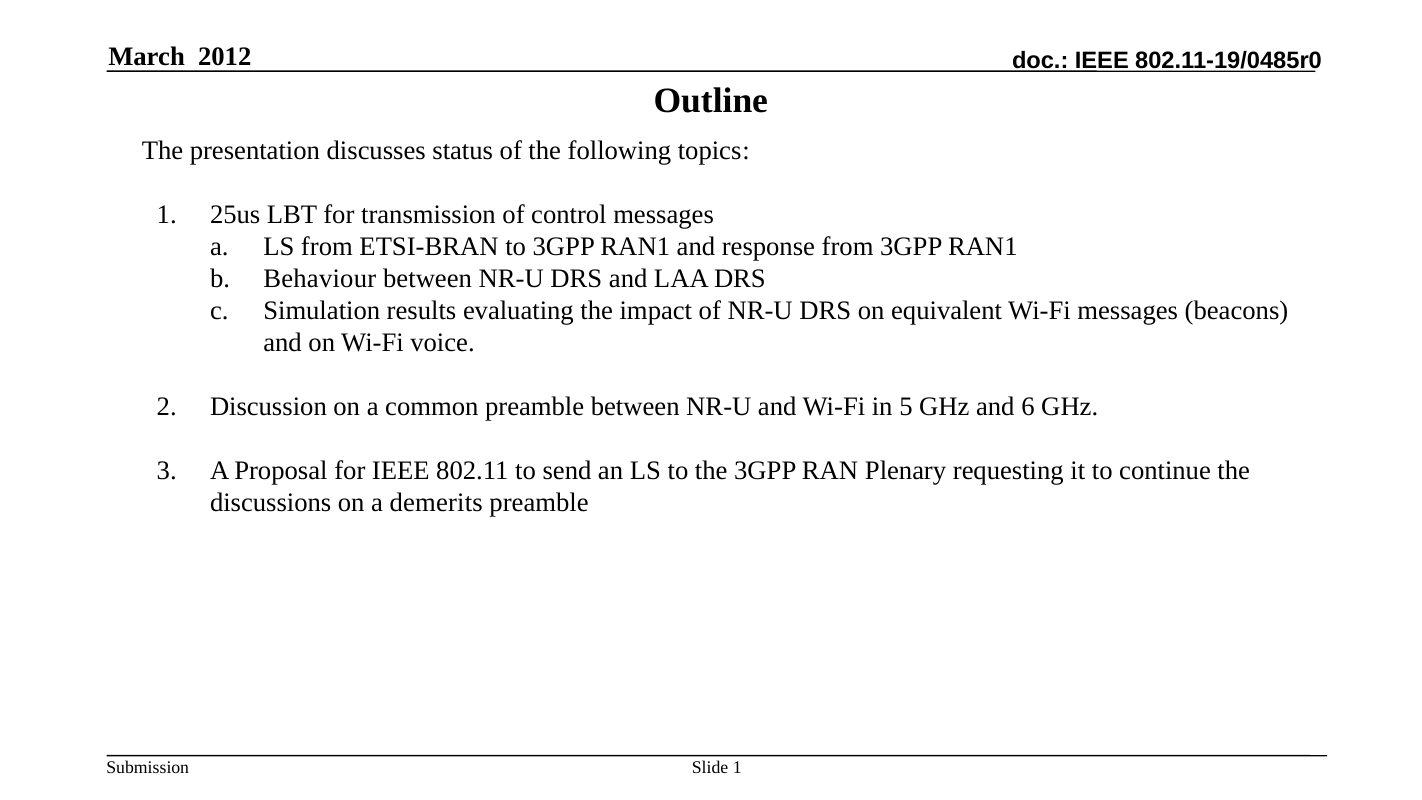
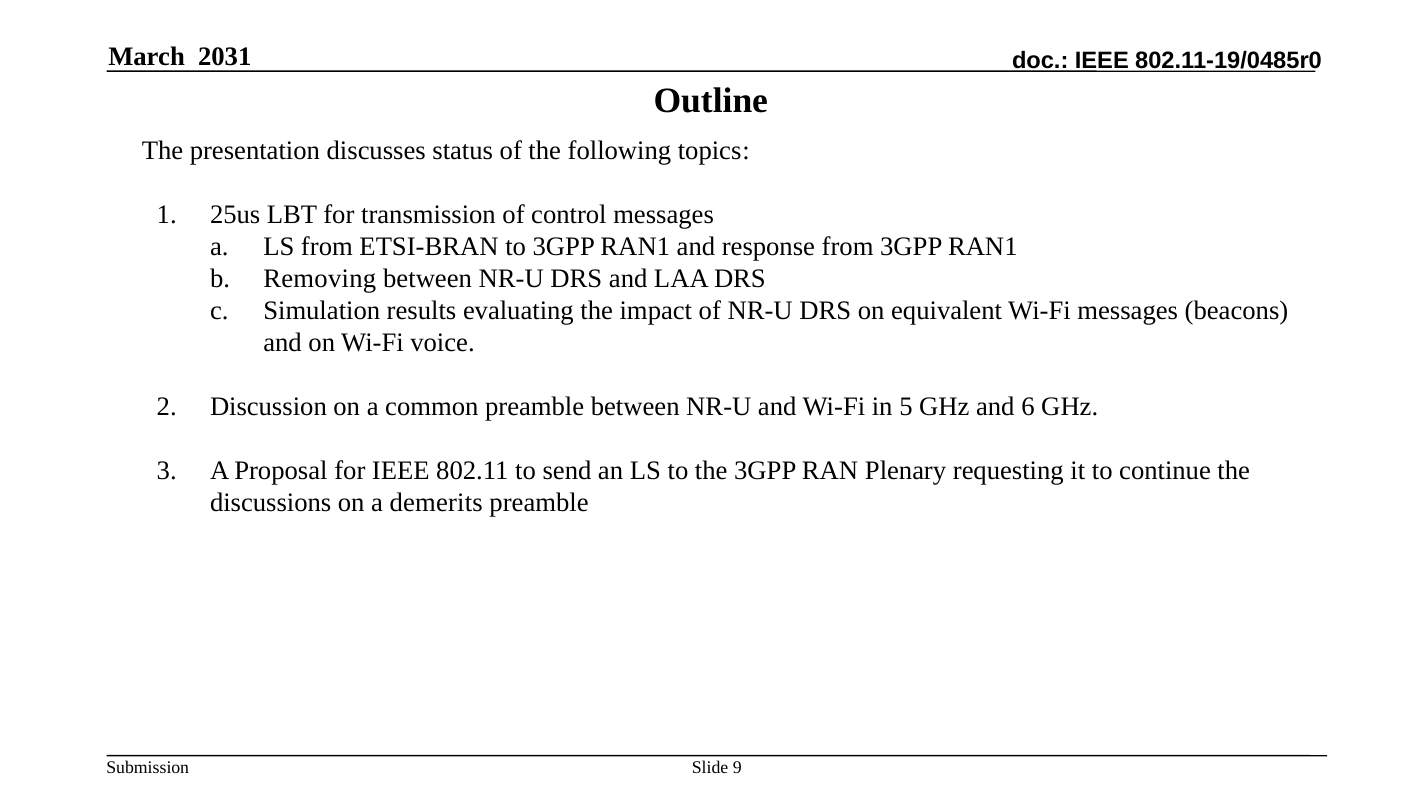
2012: 2012 -> 2031
Behaviour: Behaviour -> Removing
Slide 1: 1 -> 9
